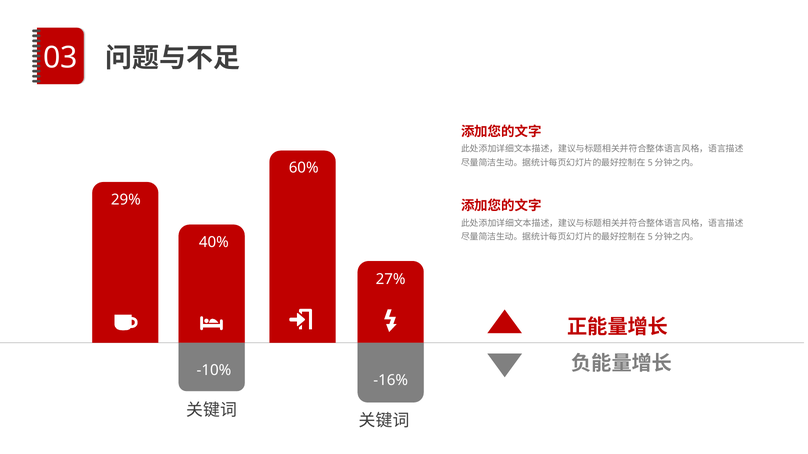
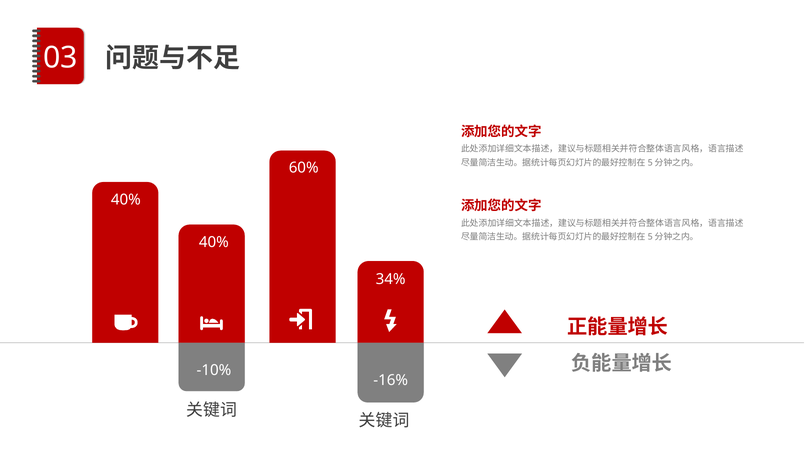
29% at (126, 200): 29% -> 40%
27%: 27% -> 34%
